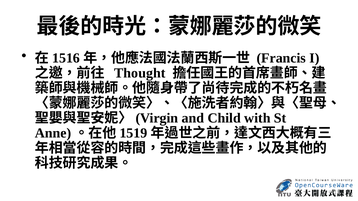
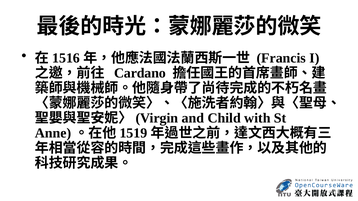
Thought: Thought -> Cardano
